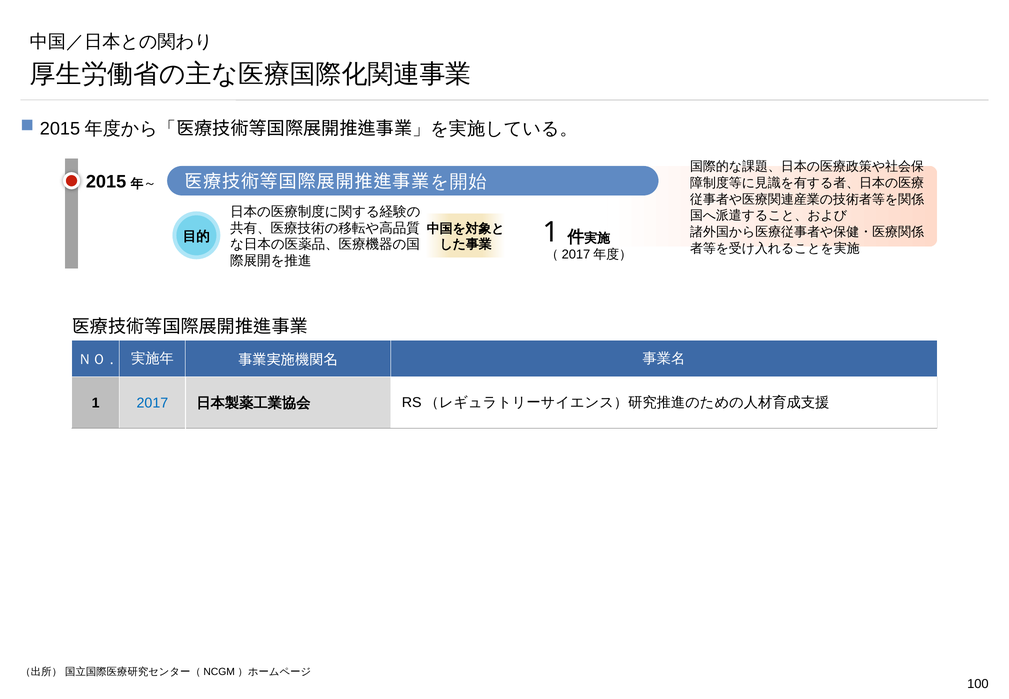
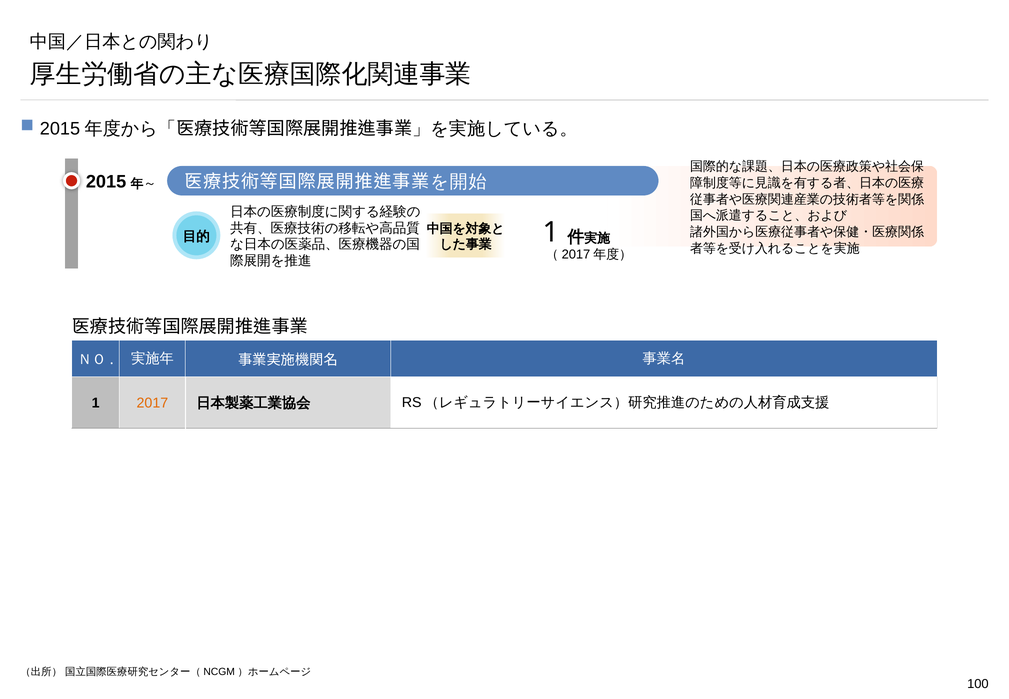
2017 colour: blue -> orange
